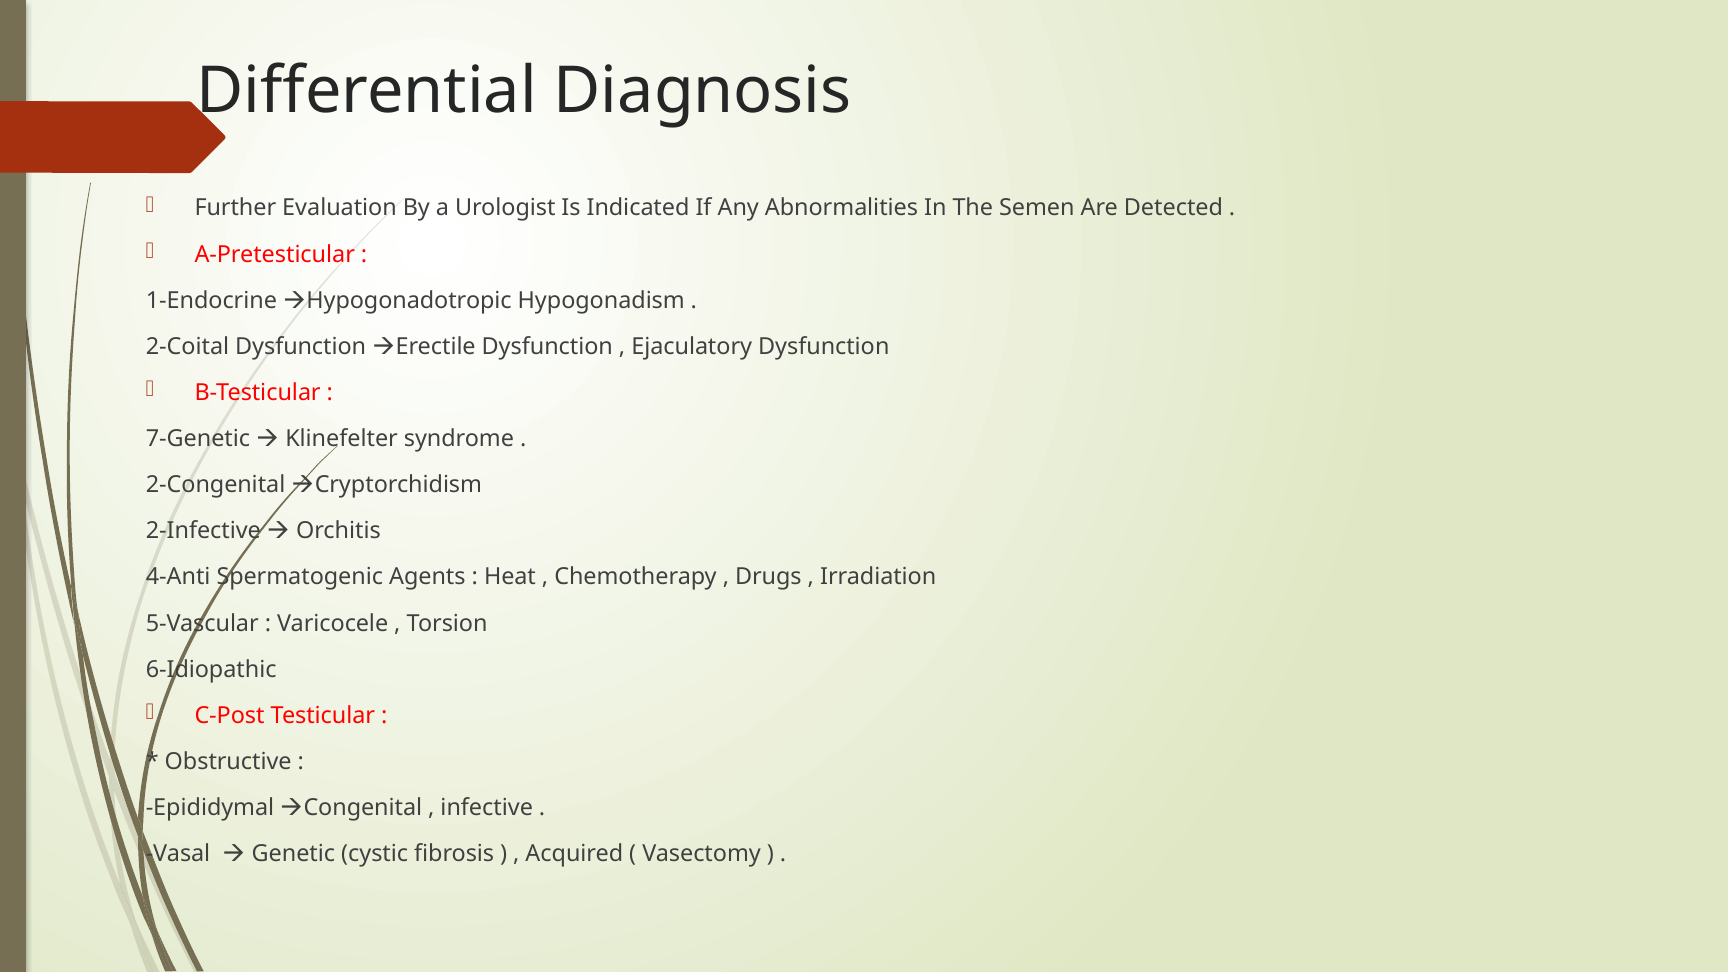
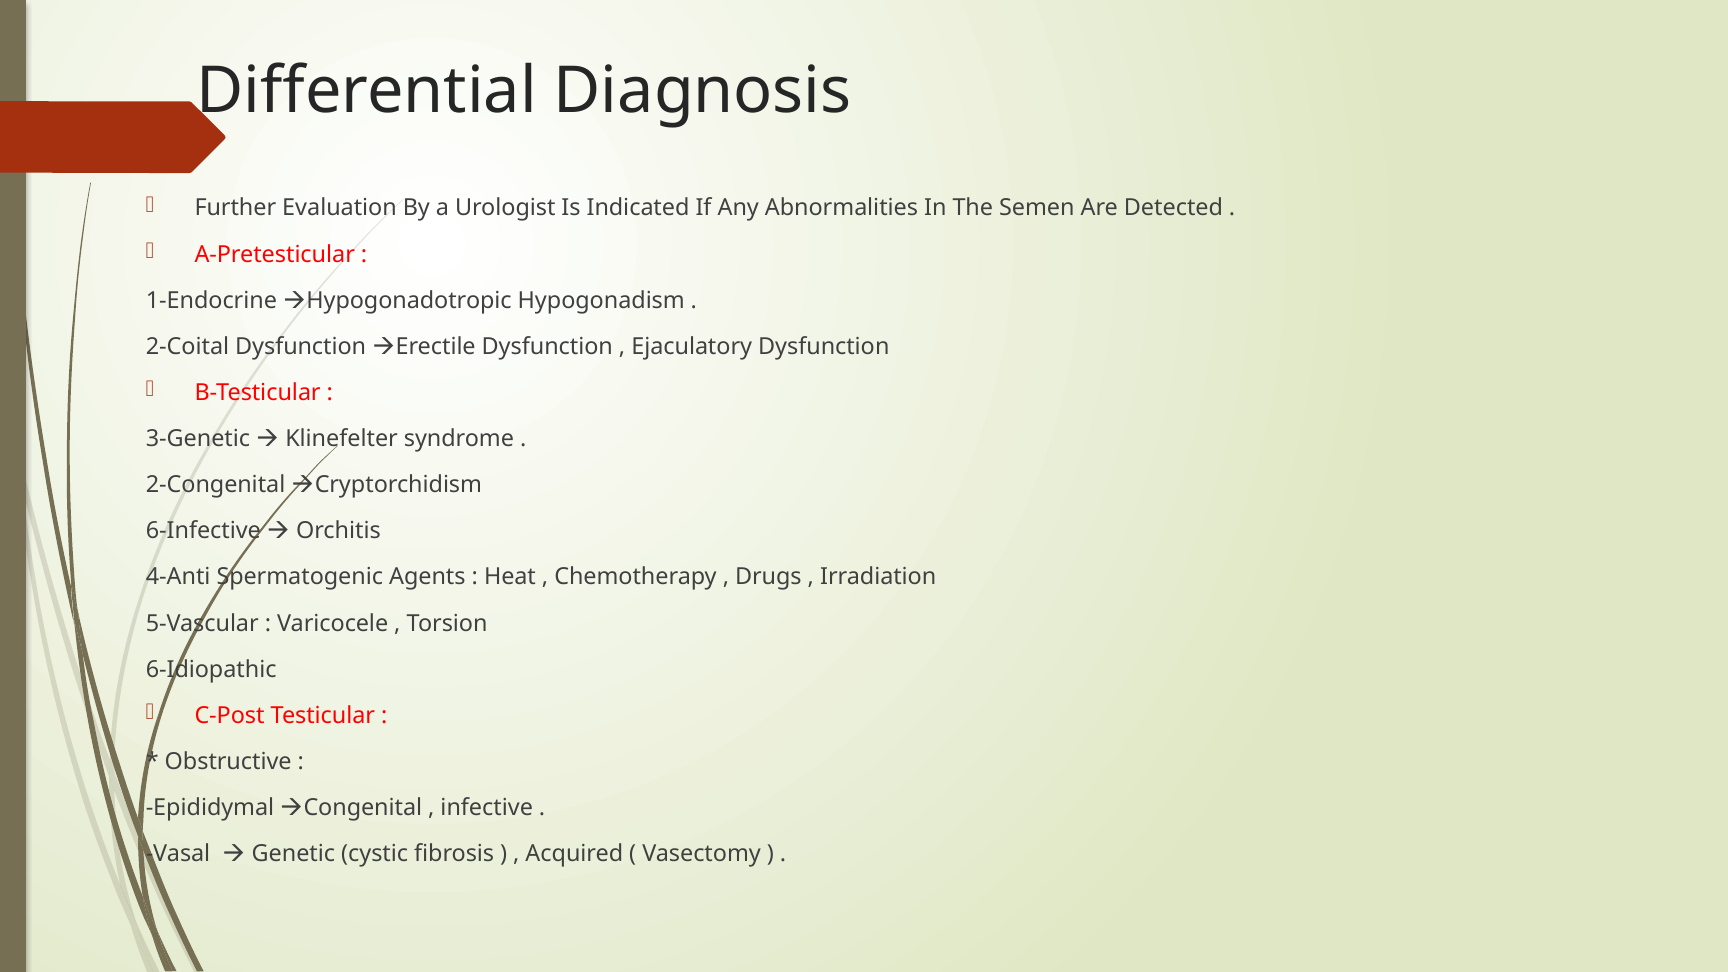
7-Genetic: 7-Genetic -> 3-Genetic
2-Infective: 2-Infective -> 6-Infective
